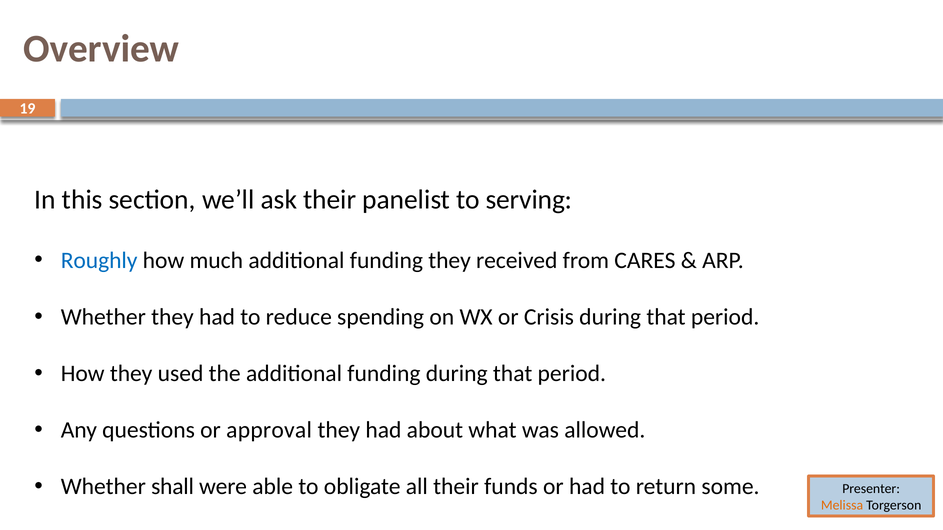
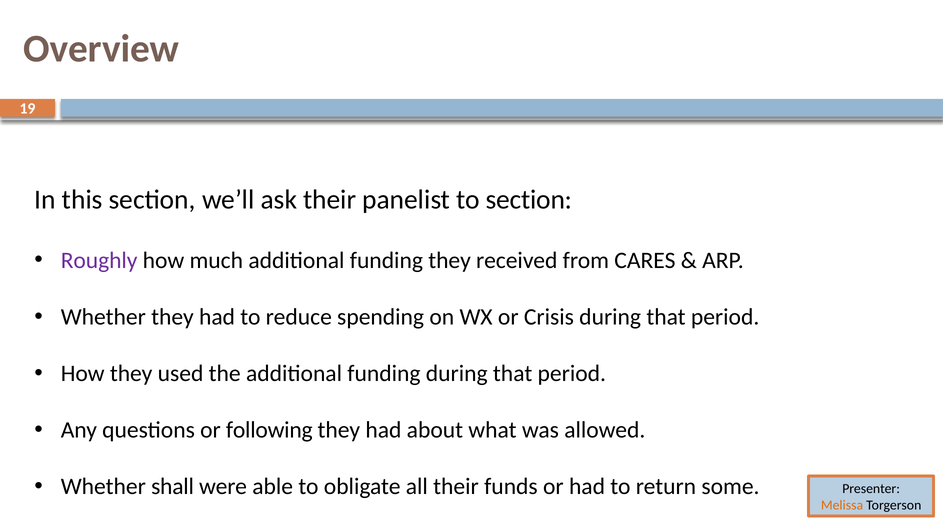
to serving: serving -> section
Roughly colour: blue -> purple
approval: approval -> following
